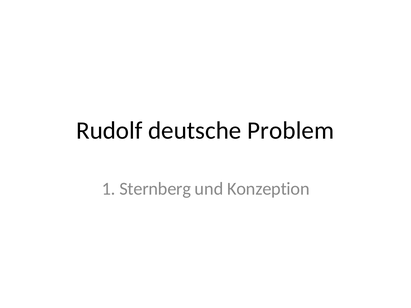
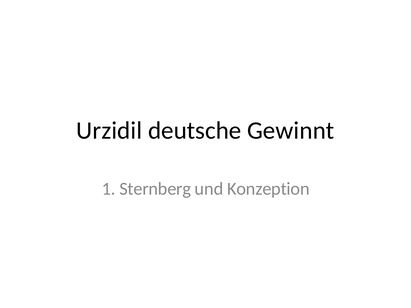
Rudolf: Rudolf -> Urzidil
Problem: Problem -> Gewinnt
